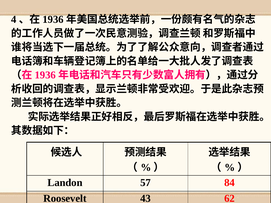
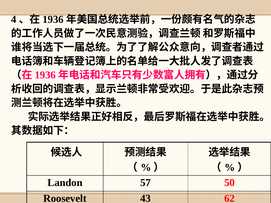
84: 84 -> 50
